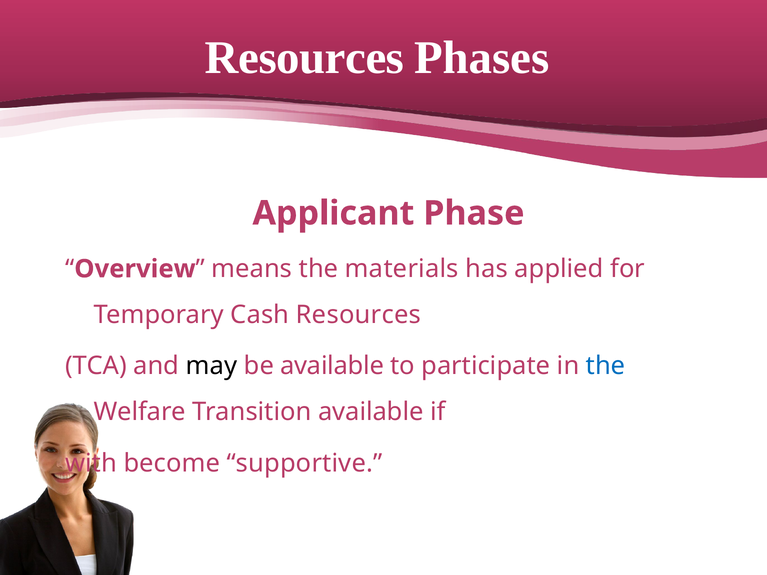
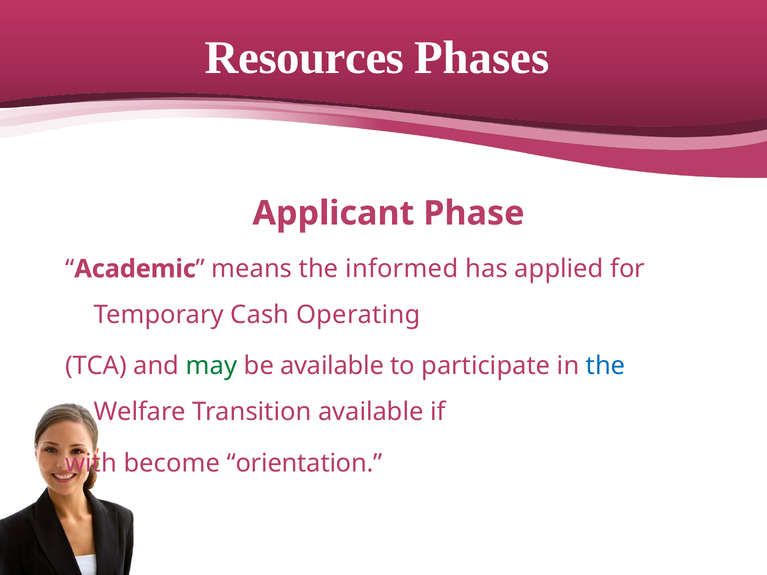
Overview: Overview -> Academic
materials: materials -> informed
Cash Resources: Resources -> Operating
may colour: black -> green
supportive: supportive -> orientation
